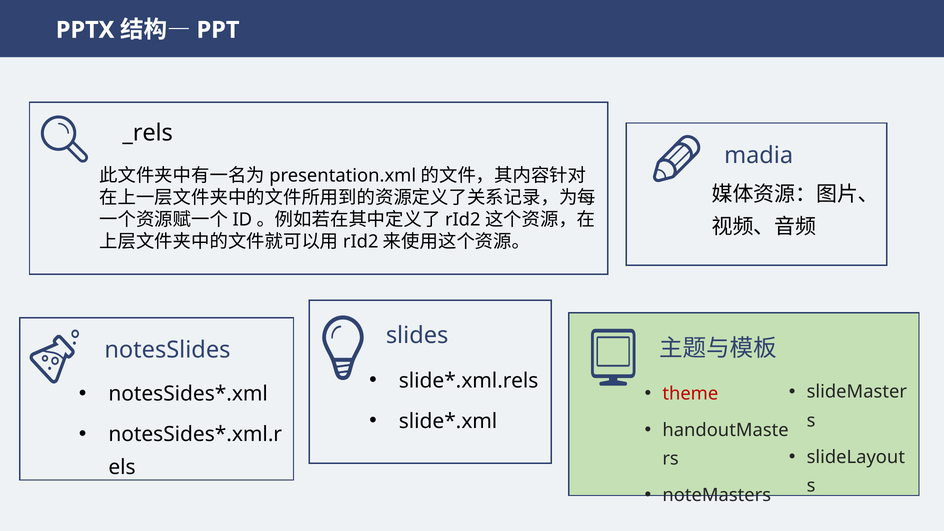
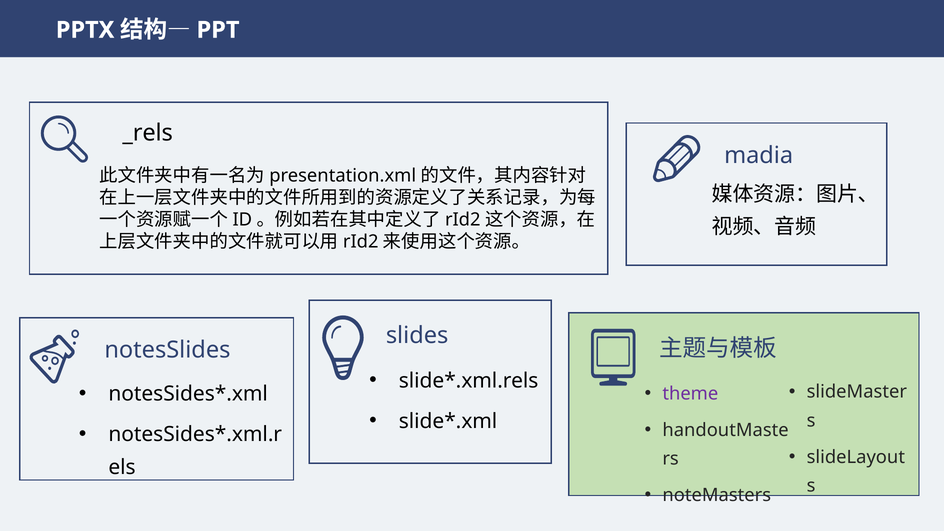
theme colour: red -> purple
